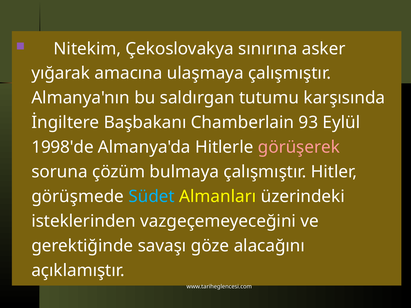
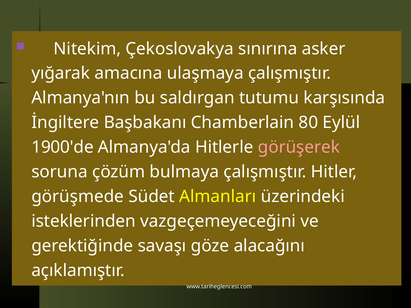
93: 93 -> 80
1998'de: 1998'de -> 1900'de
Südet colour: light blue -> white
